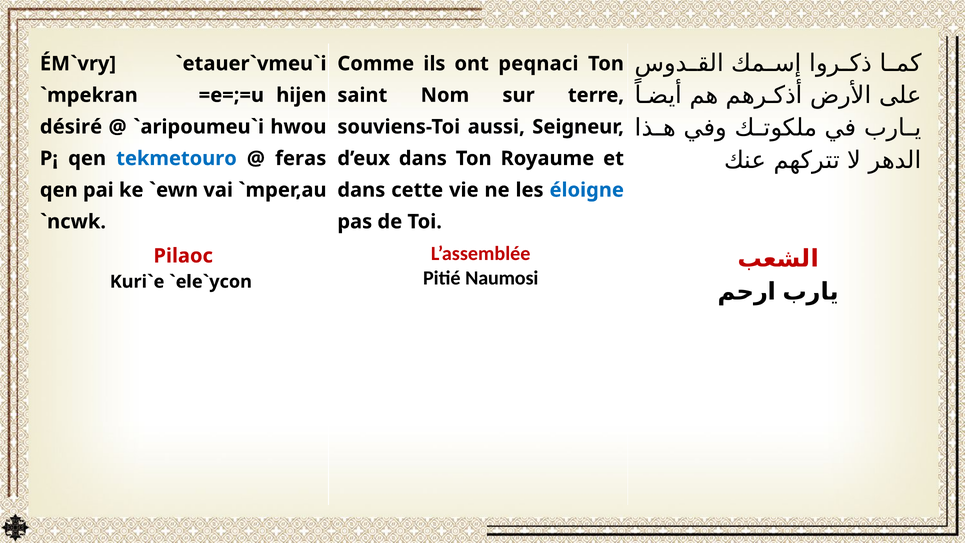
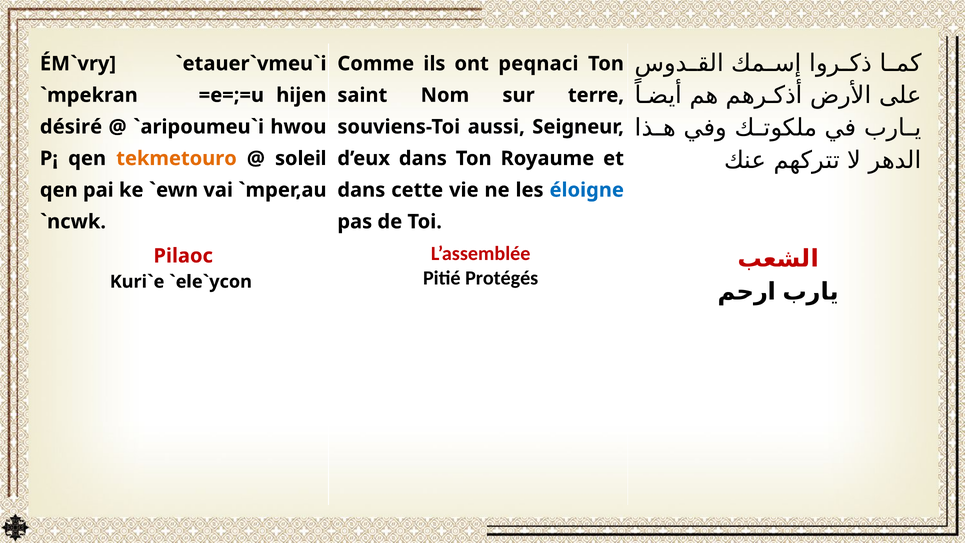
tekmetouro colour: blue -> orange
feras: feras -> soleil
Naumosi: Naumosi -> Protégés
